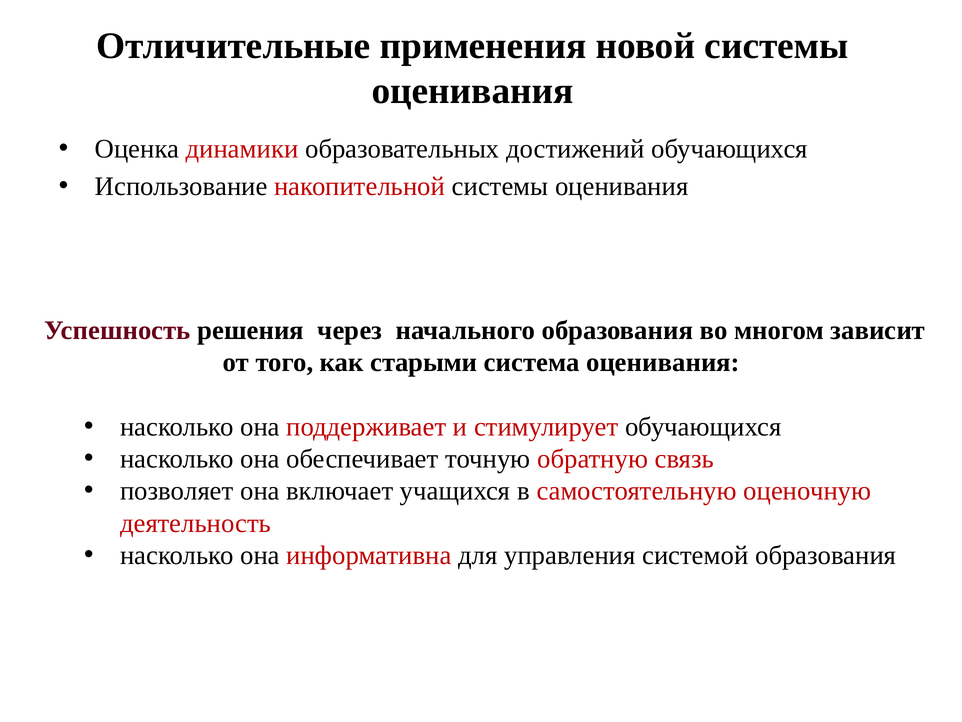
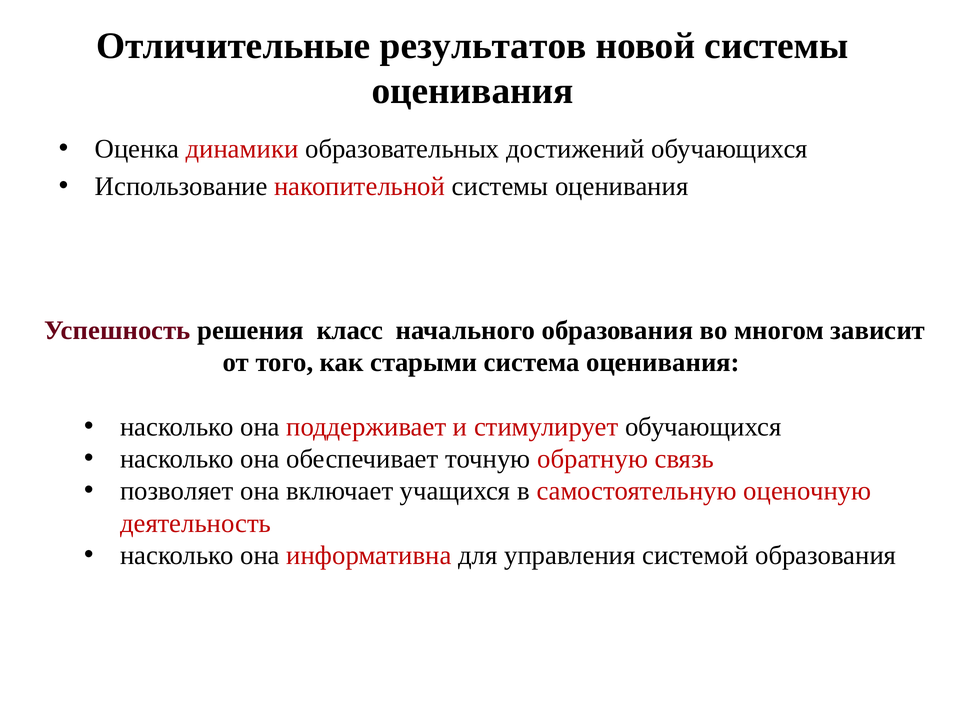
применения: применения -> результатов
через: через -> класс
